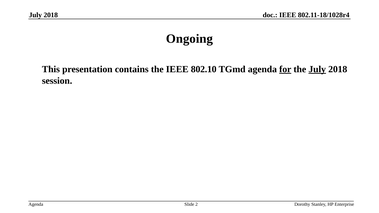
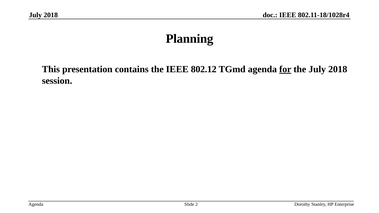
Ongoing: Ongoing -> Planning
802.10: 802.10 -> 802.12
July at (317, 69) underline: present -> none
